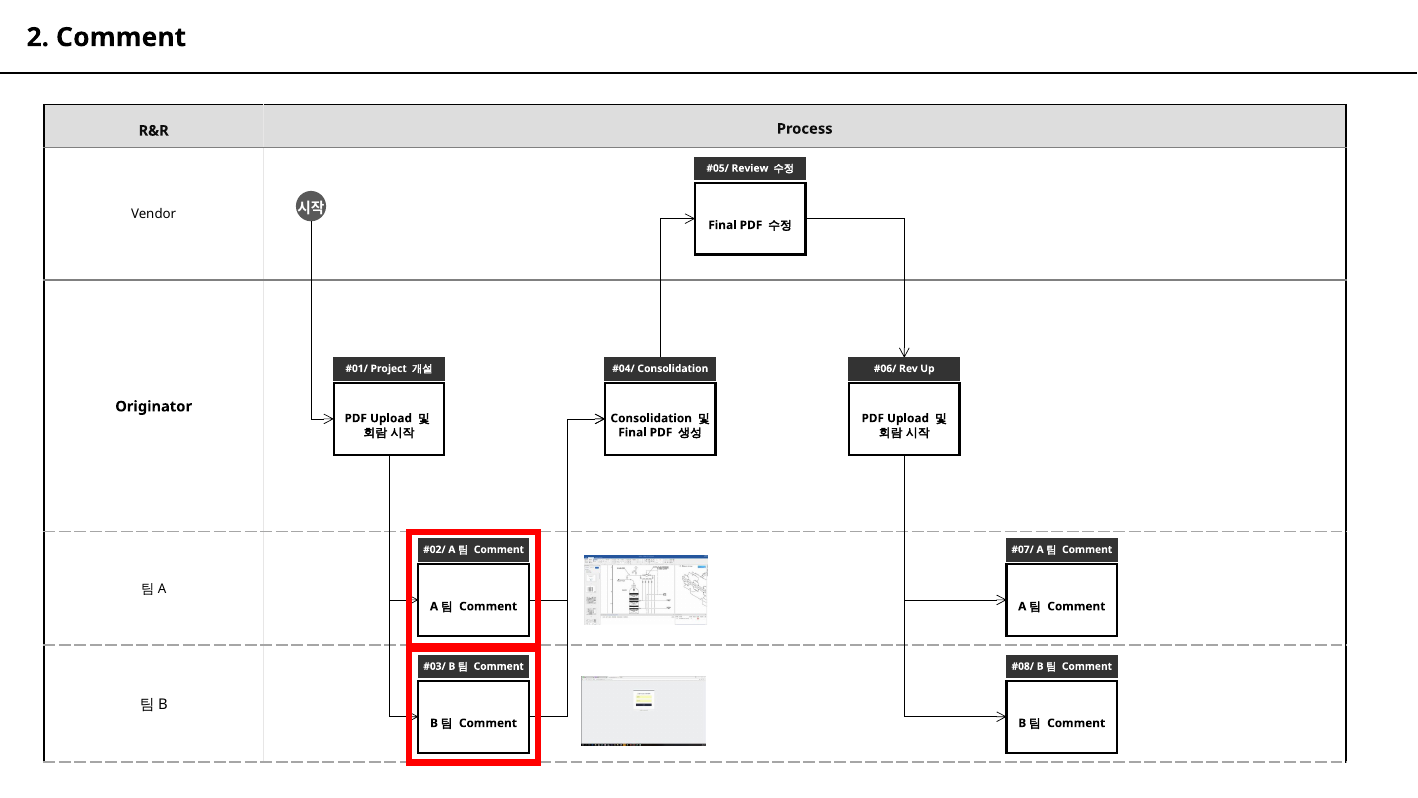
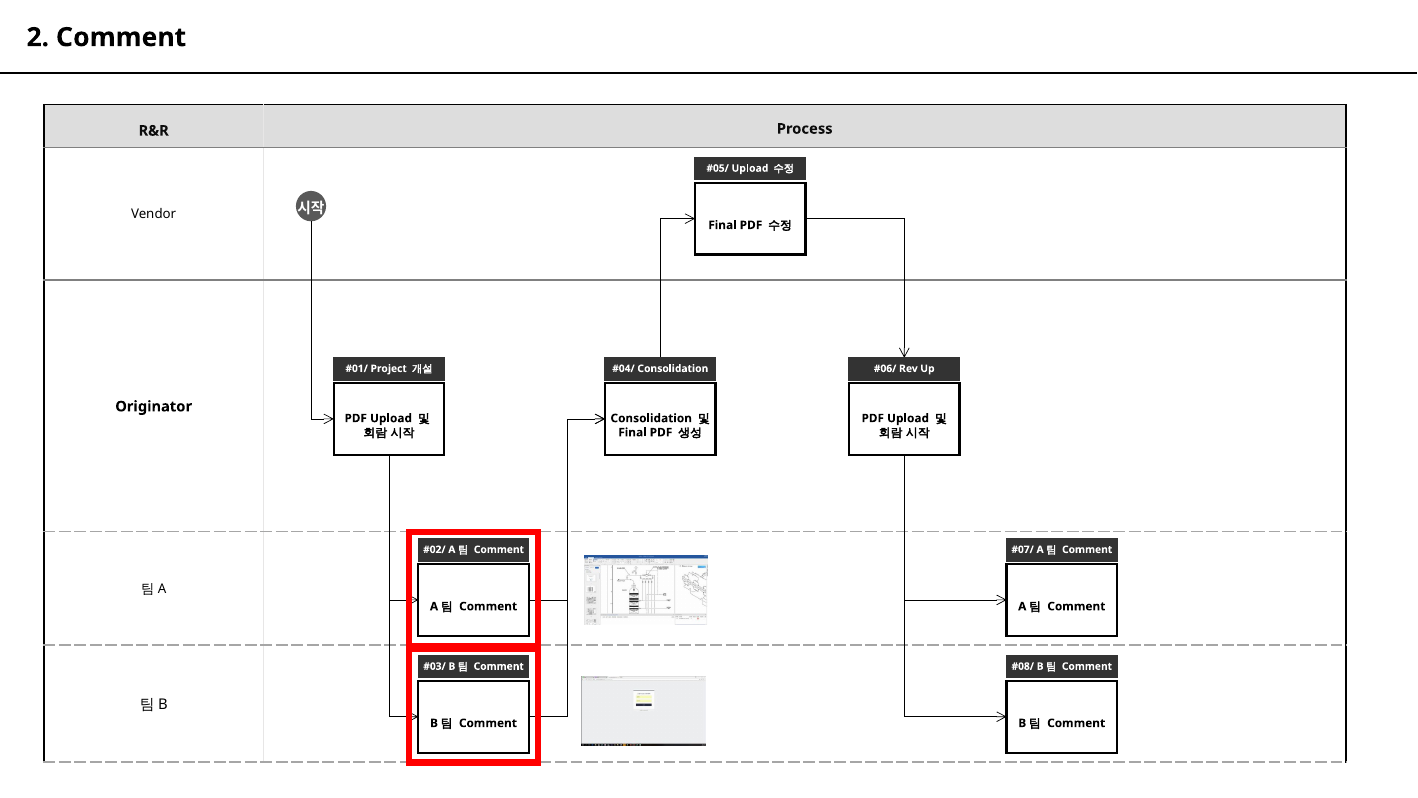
Review at (750, 168): Review -> Upload
